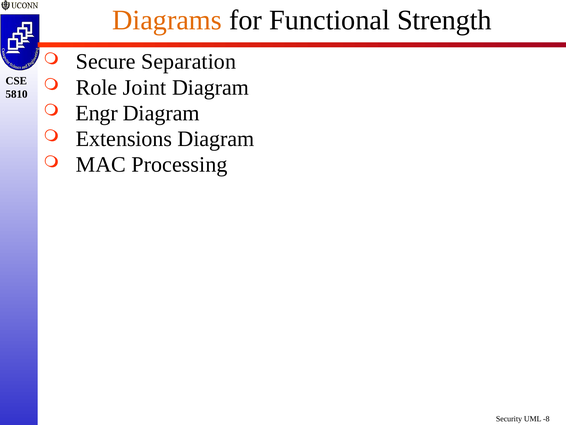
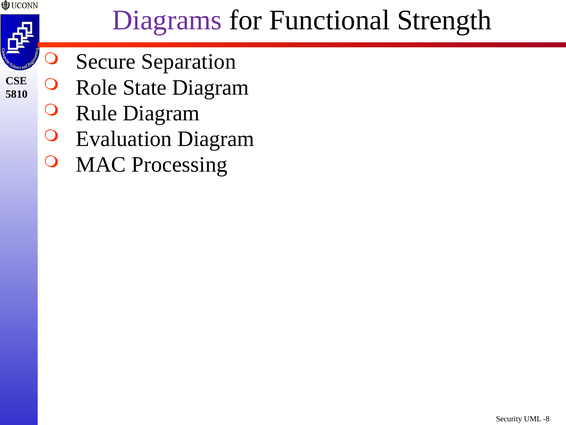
Diagrams colour: orange -> purple
Joint: Joint -> State
Engr: Engr -> Rule
Extensions: Extensions -> Evaluation
